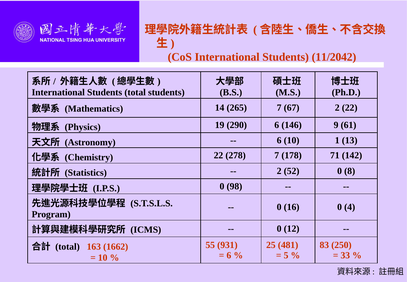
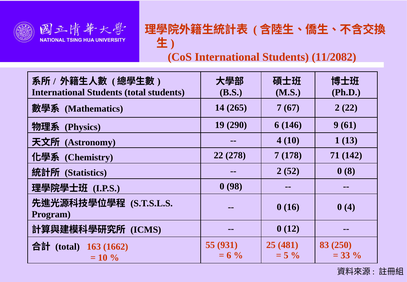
11/2042: 11/2042 -> 11/2082
6 at (279, 140): 6 -> 4
